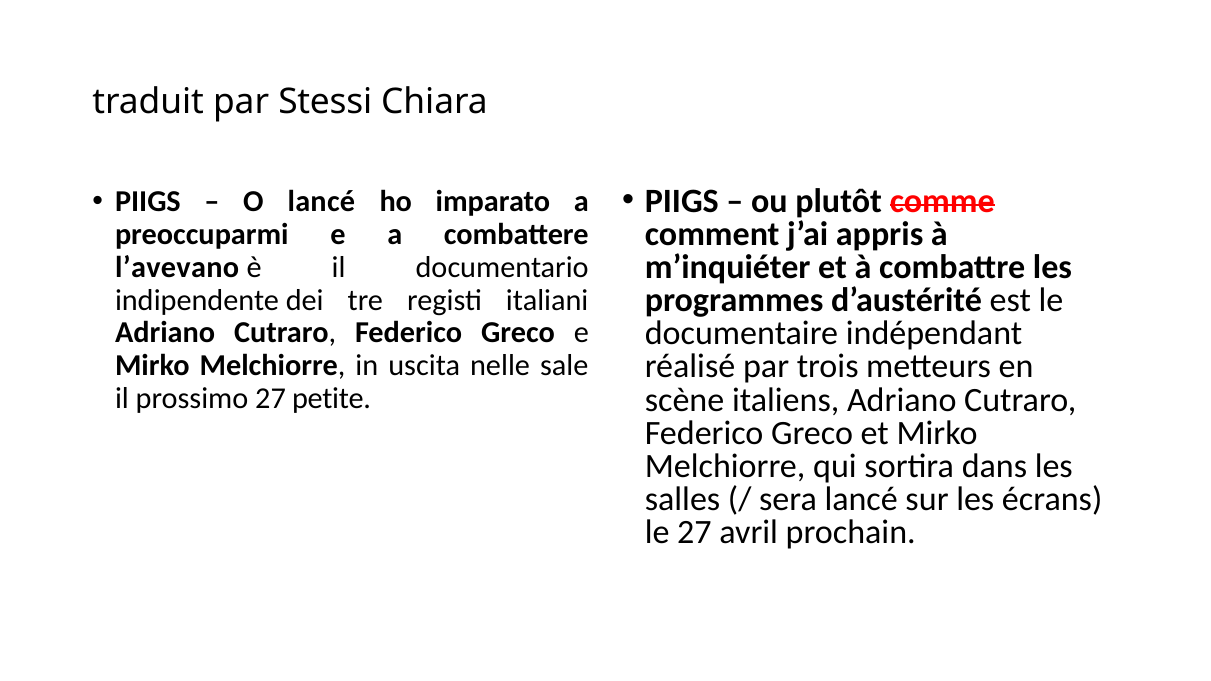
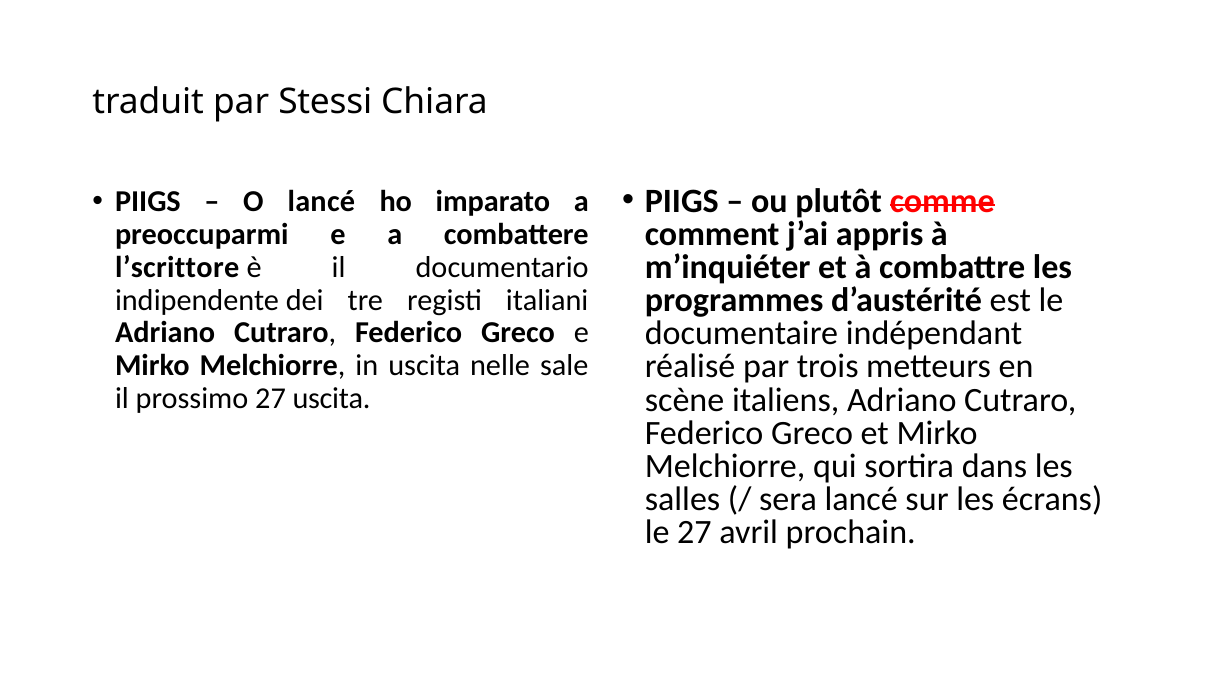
l’avevano: l’avevano -> l’scrittore
27 petite: petite -> uscita
